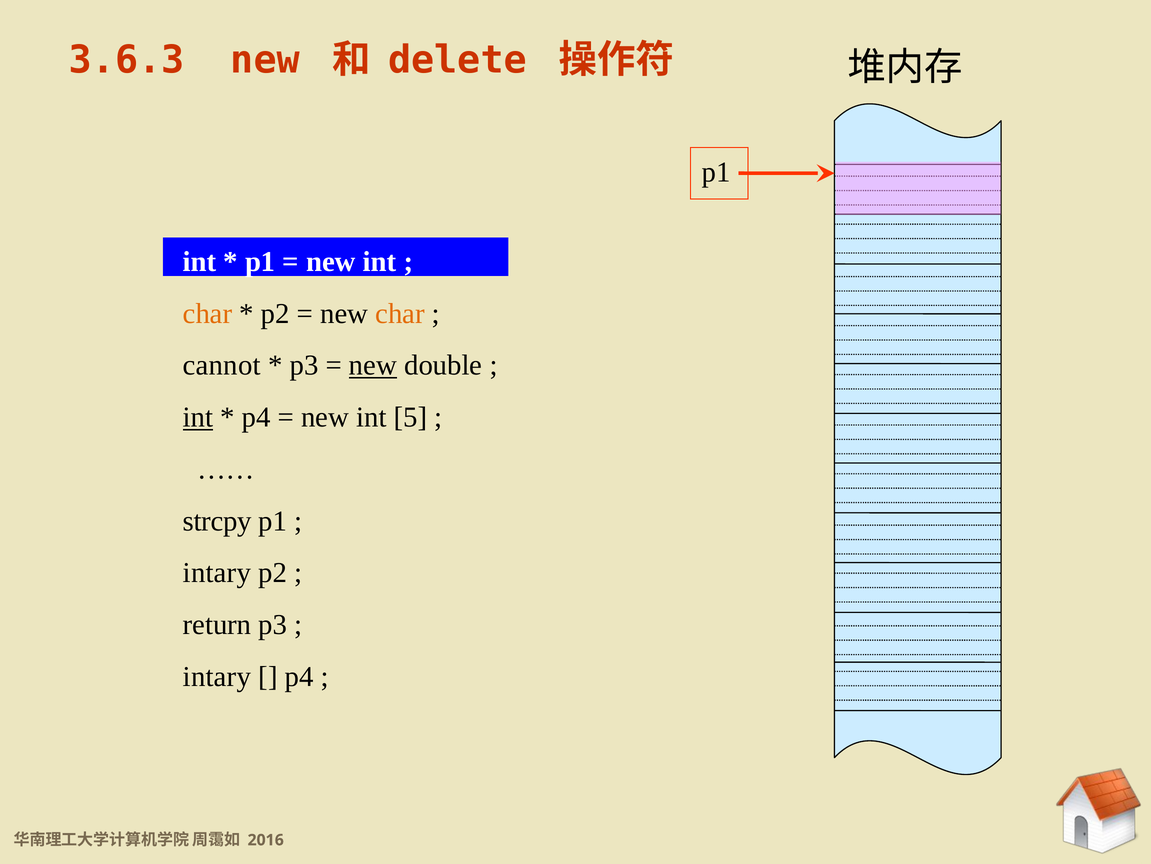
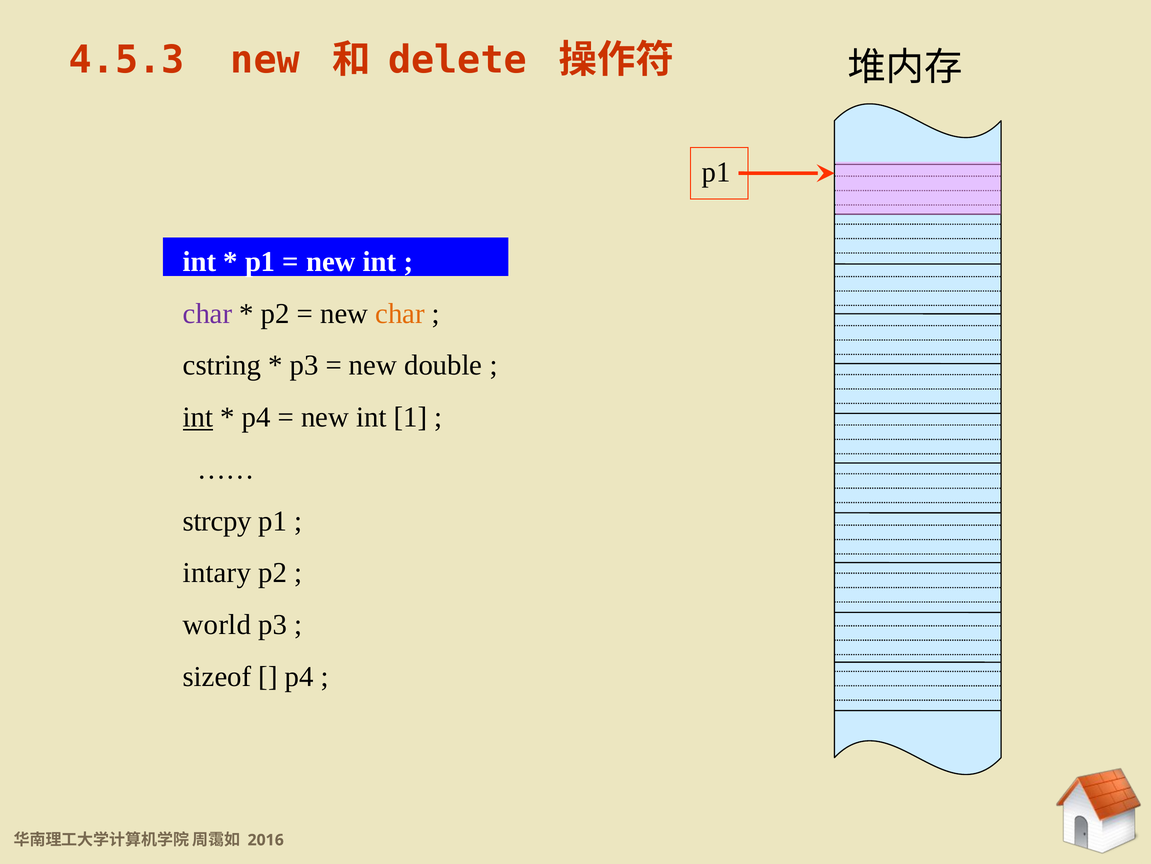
3.6.3: 3.6.3 -> 4.5.3
char at (208, 313) colour: orange -> purple
cannot: cannot -> cstring
new at (373, 365) underline: present -> none
5: 5 -> 1
return: return -> world
intary at (217, 676): intary -> sizeof
